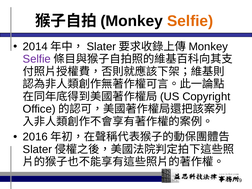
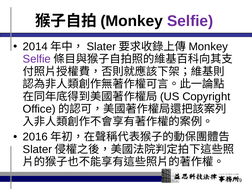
Selfie at (190, 21) colour: orange -> purple
